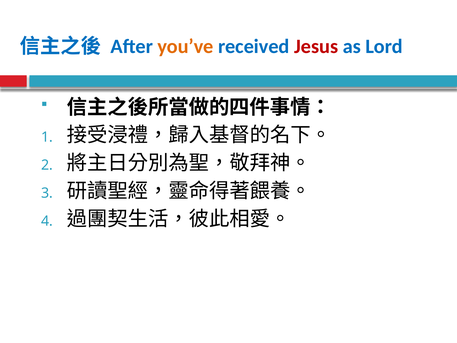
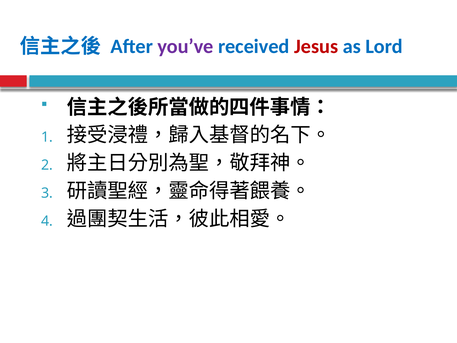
you’ve colour: orange -> purple
